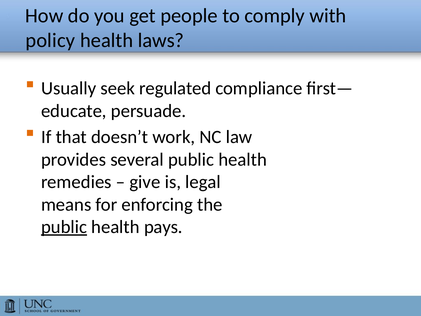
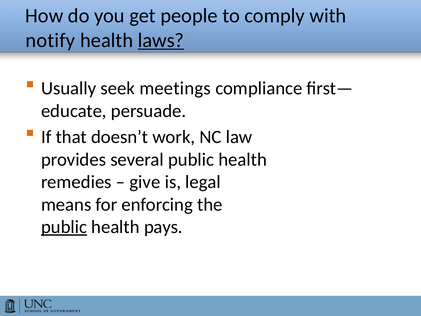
policy: policy -> notify
laws underline: none -> present
regulated: regulated -> meetings
